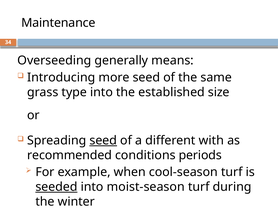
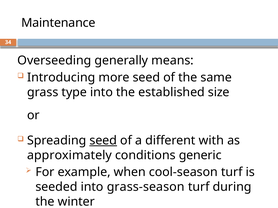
recommended: recommended -> approximately
periods: periods -> generic
seeded underline: present -> none
moist-season: moist-season -> grass-season
